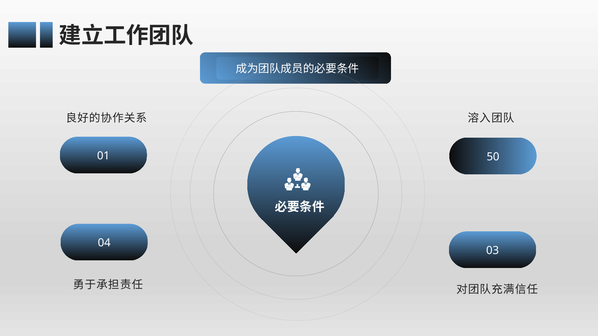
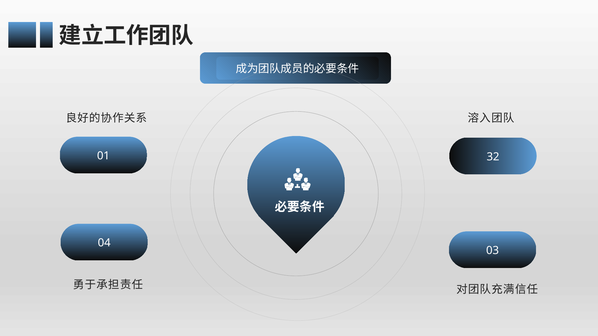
50: 50 -> 32
